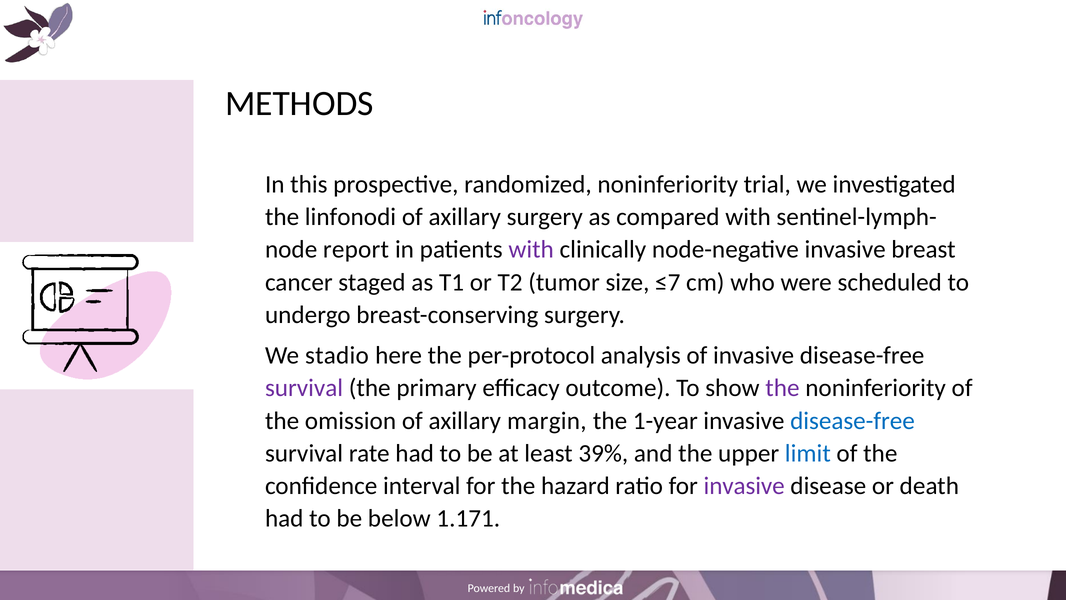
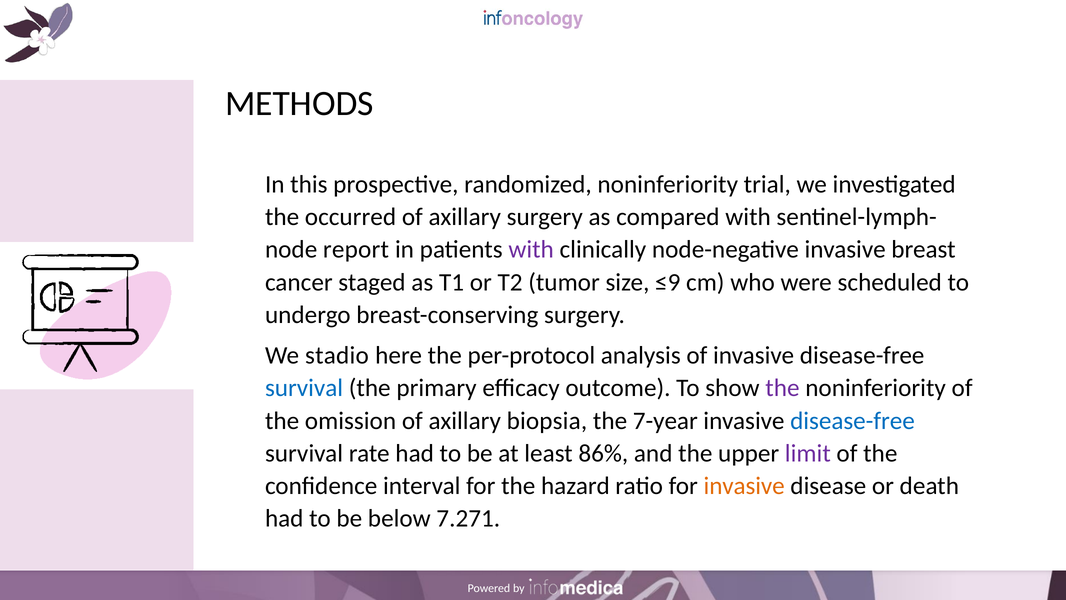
linfonodi: linfonodi -> occurred
≤7: ≤7 -> ≤9
survival at (304, 388) colour: purple -> blue
margin: margin -> biopsia
1-year: 1-year -> 7-year
39%: 39% -> 86%
limit colour: blue -> purple
invasive at (744, 486) colour: purple -> orange
1.171: 1.171 -> 7.271
